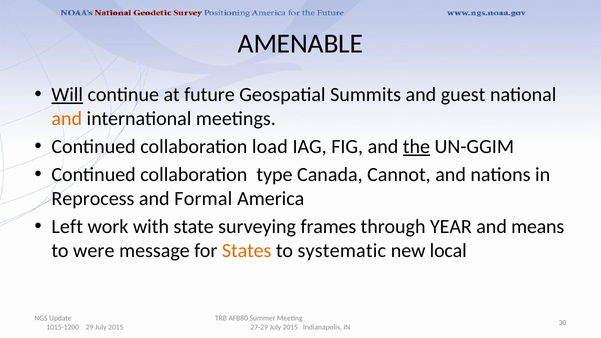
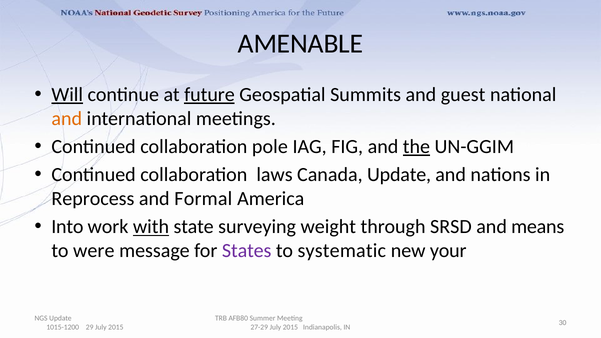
future underline: none -> present
load: load -> pole
type: type -> laws
Canada Cannot: Cannot -> Update
Left: Left -> Into
with underline: none -> present
frames: frames -> weight
YEAR: YEAR -> SRSD
States colour: orange -> purple
local: local -> your
